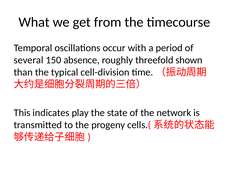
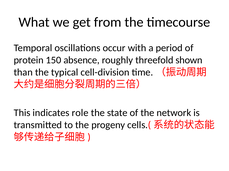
several: several -> protein
play: play -> role
